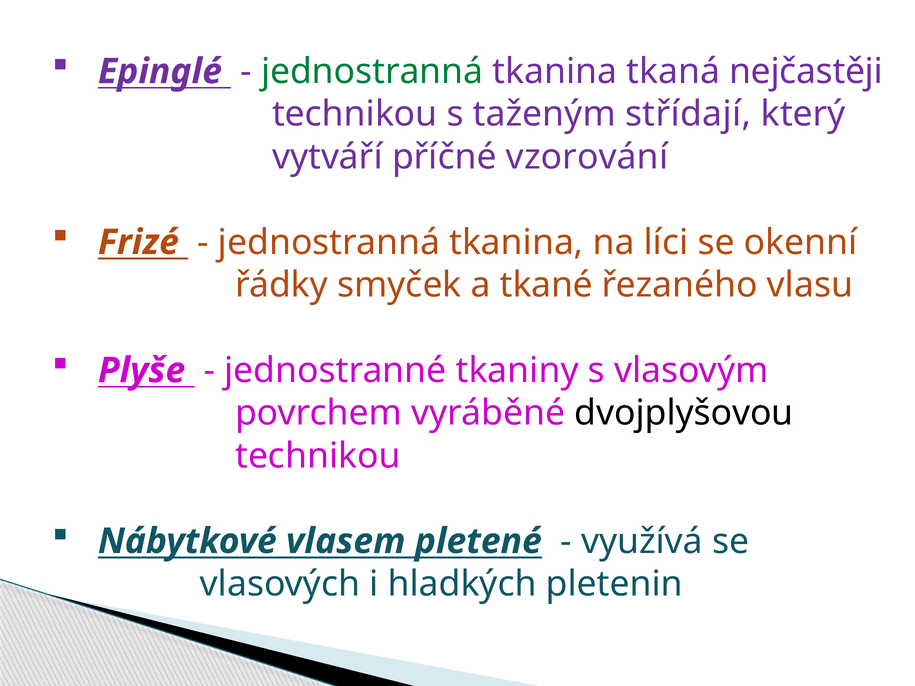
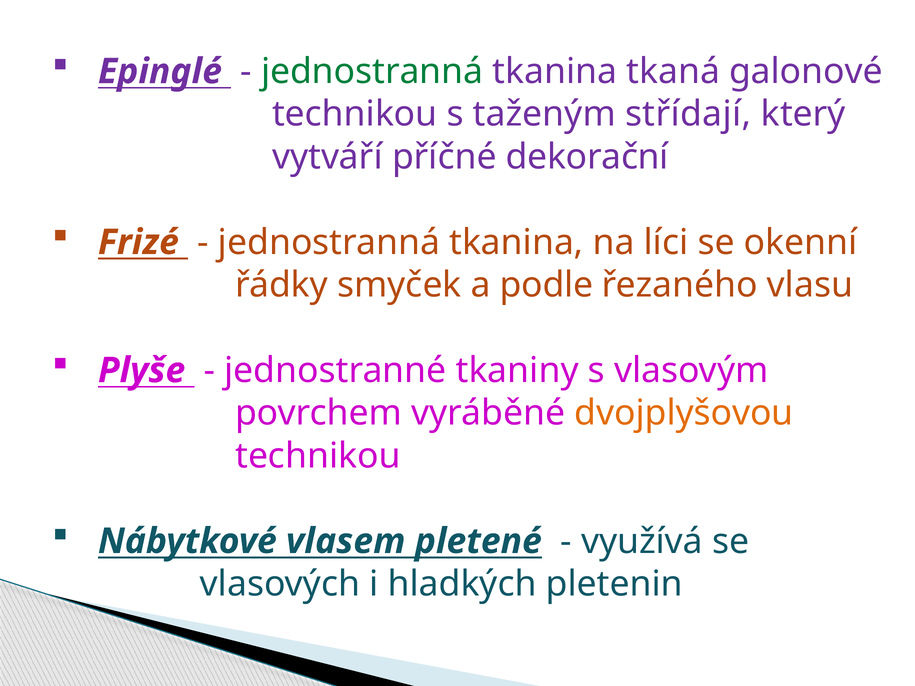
nejčastěji: nejčastěji -> galonové
vzorování: vzorování -> dekorační
tkané: tkané -> podle
dvojplyšovou colour: black -> orange
